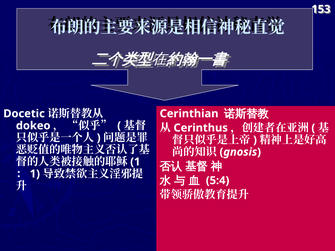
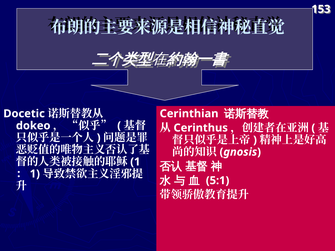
5:4: 5:4 -> 5:1
